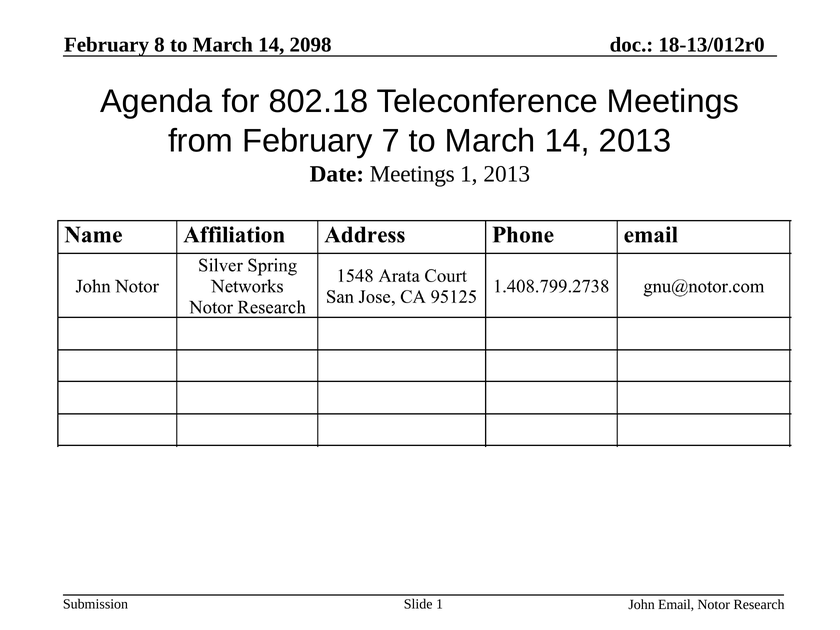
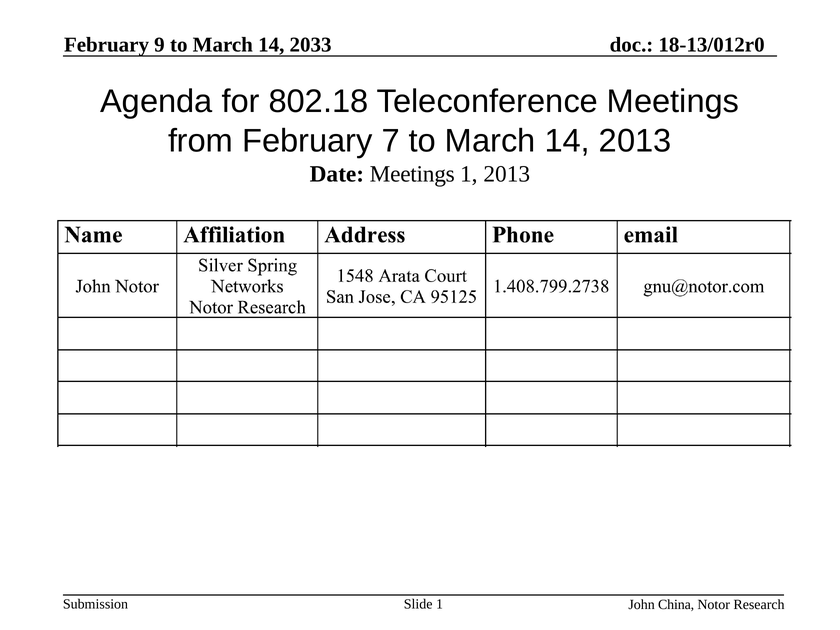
8: 8 -> 9
2098: 2098 -> 2033
Email: Email -> China
